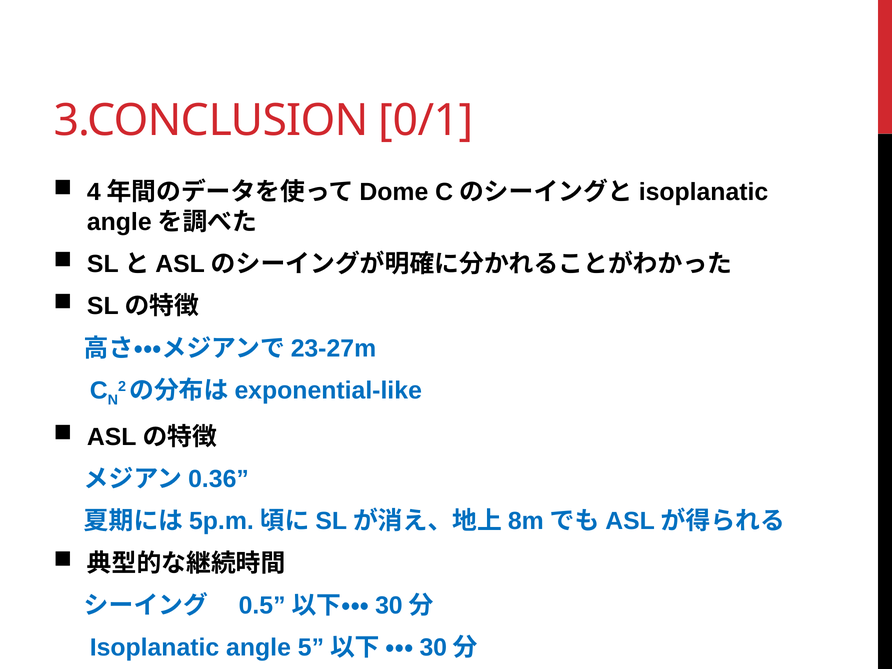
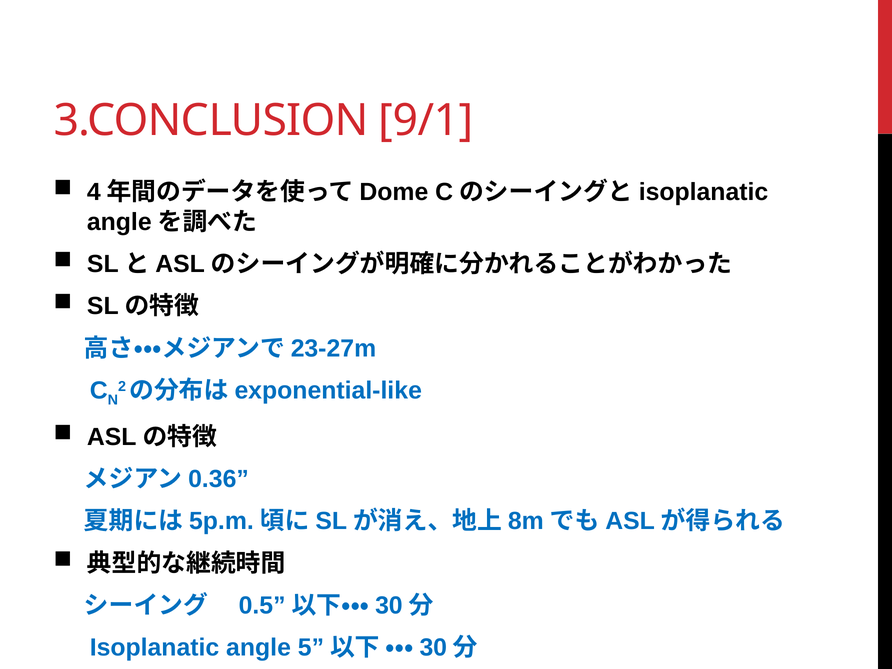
0/1: 0/1 -> 9/1
